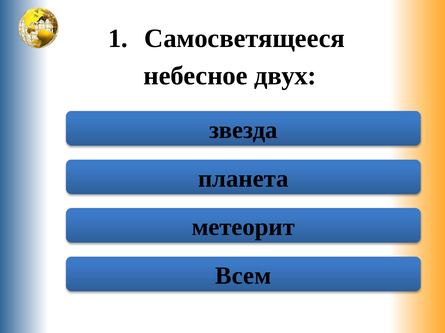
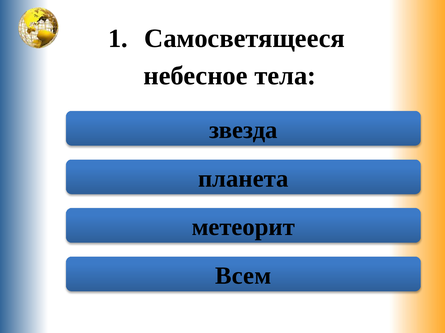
двух: двух -> тела
